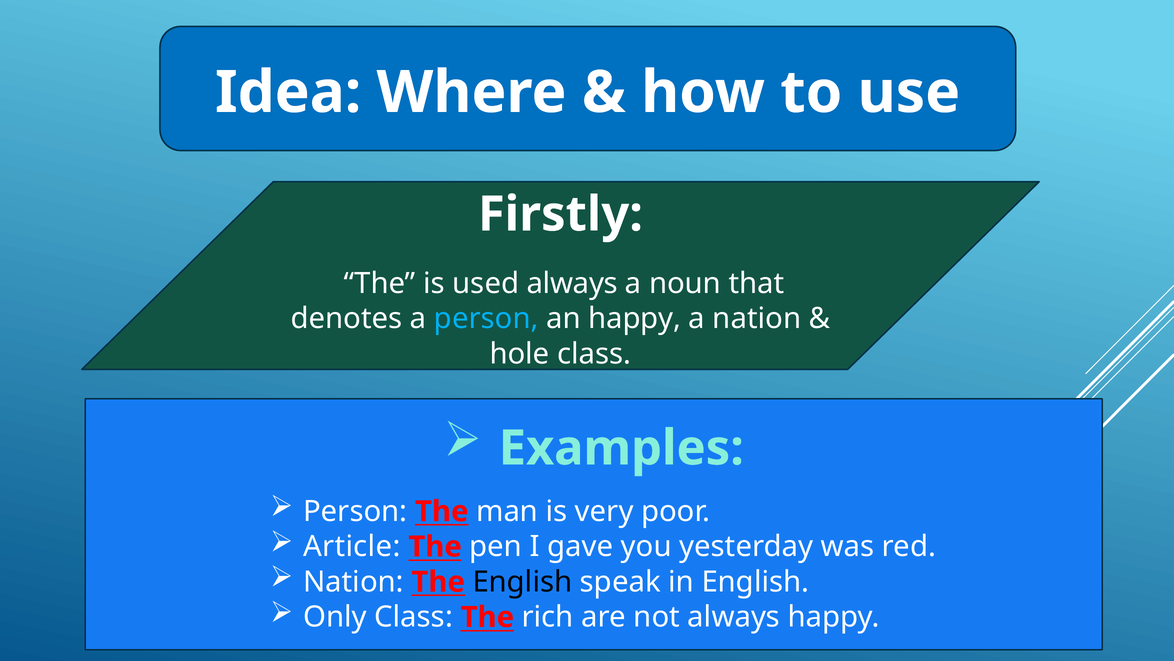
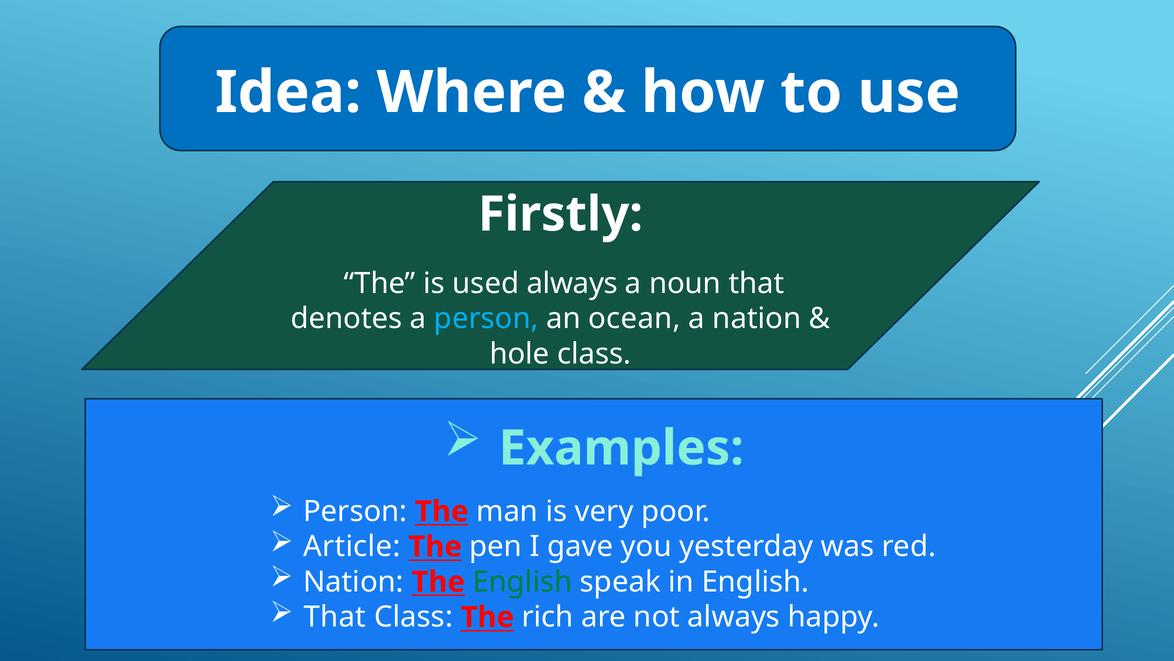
an happy: happy -> ocean
English at (522, 581) colour: black -> green
Only at (335, 617): Only -> That
